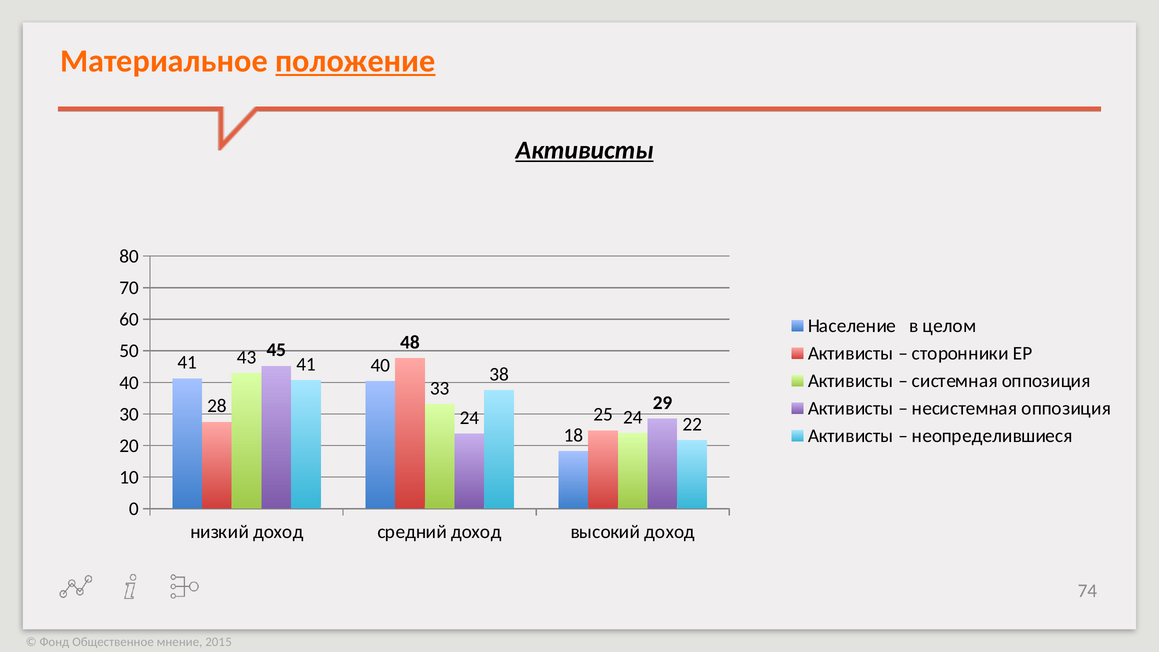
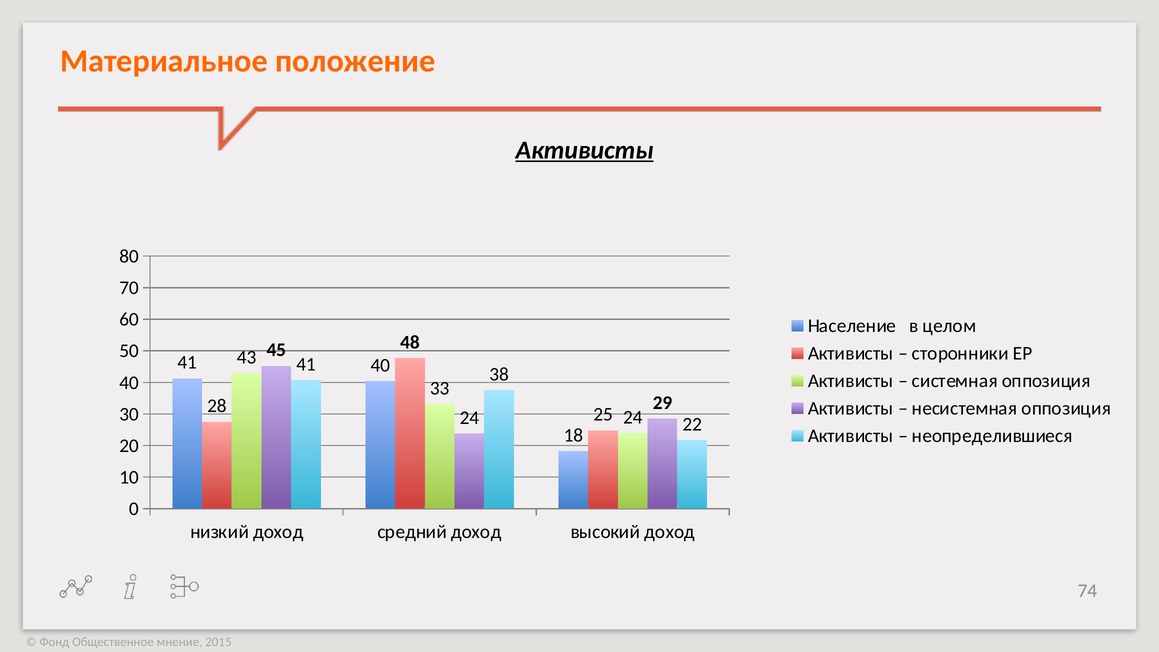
положение underline: present -> none
